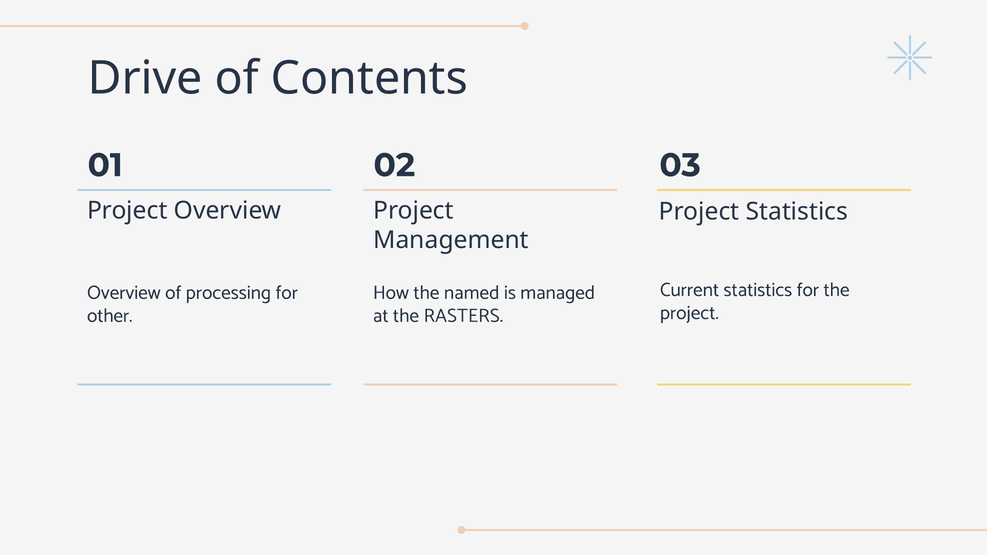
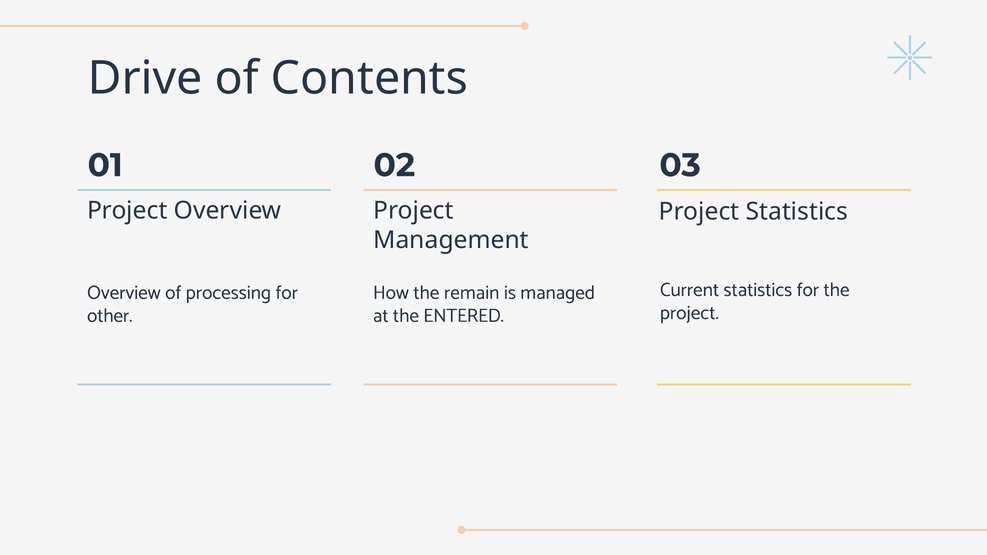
named: named -> remain
RASTERS: RASTERS -> ENTERED
